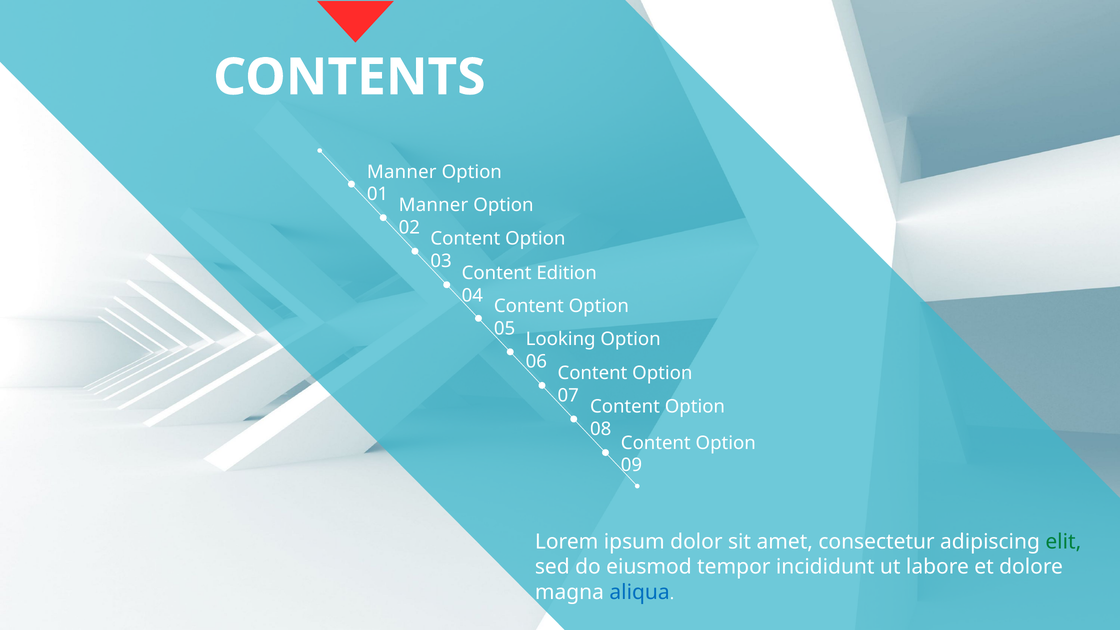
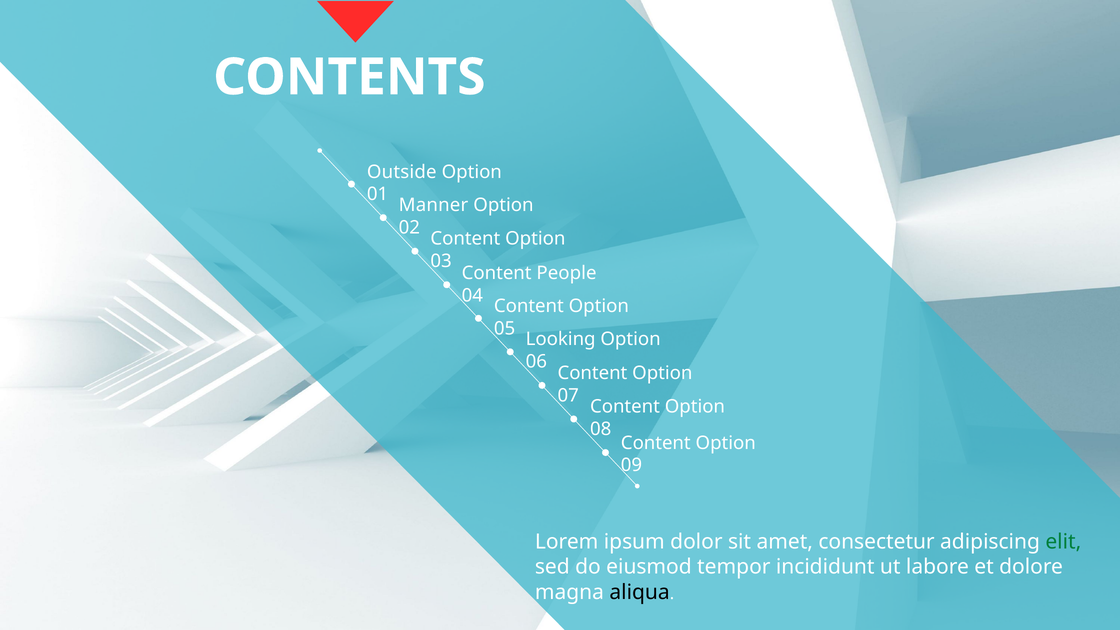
Manner at (402, 172): Manner -> Outside
Edition: Edition -> People
aliqua colour: blue -> black
